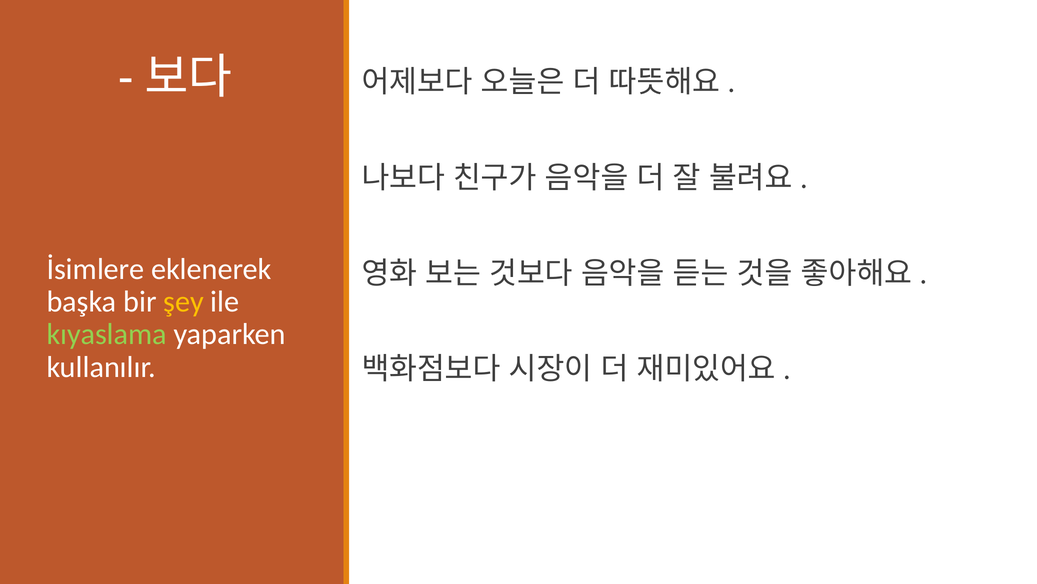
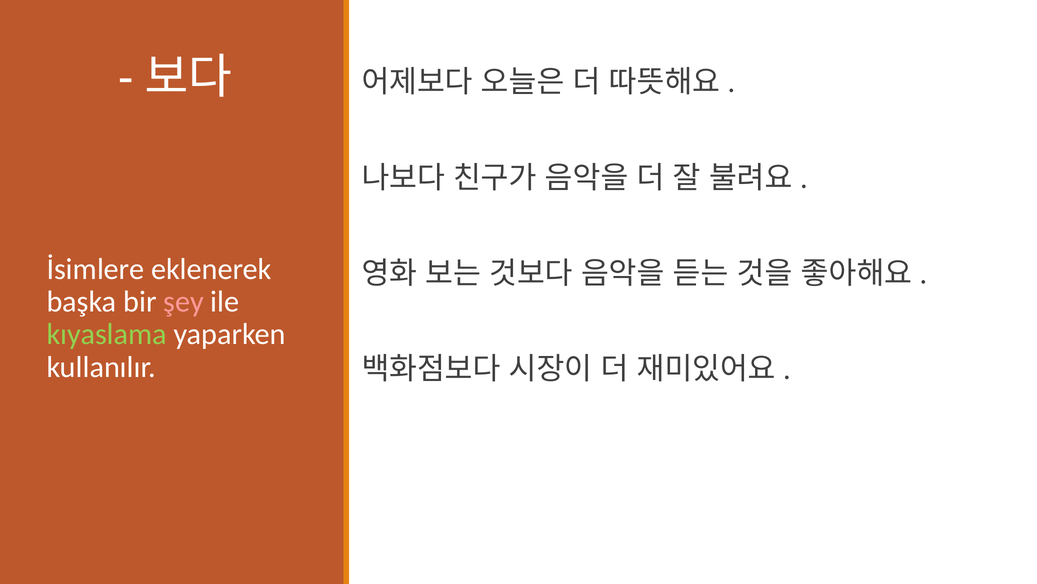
şey colour: yellow -> pink
